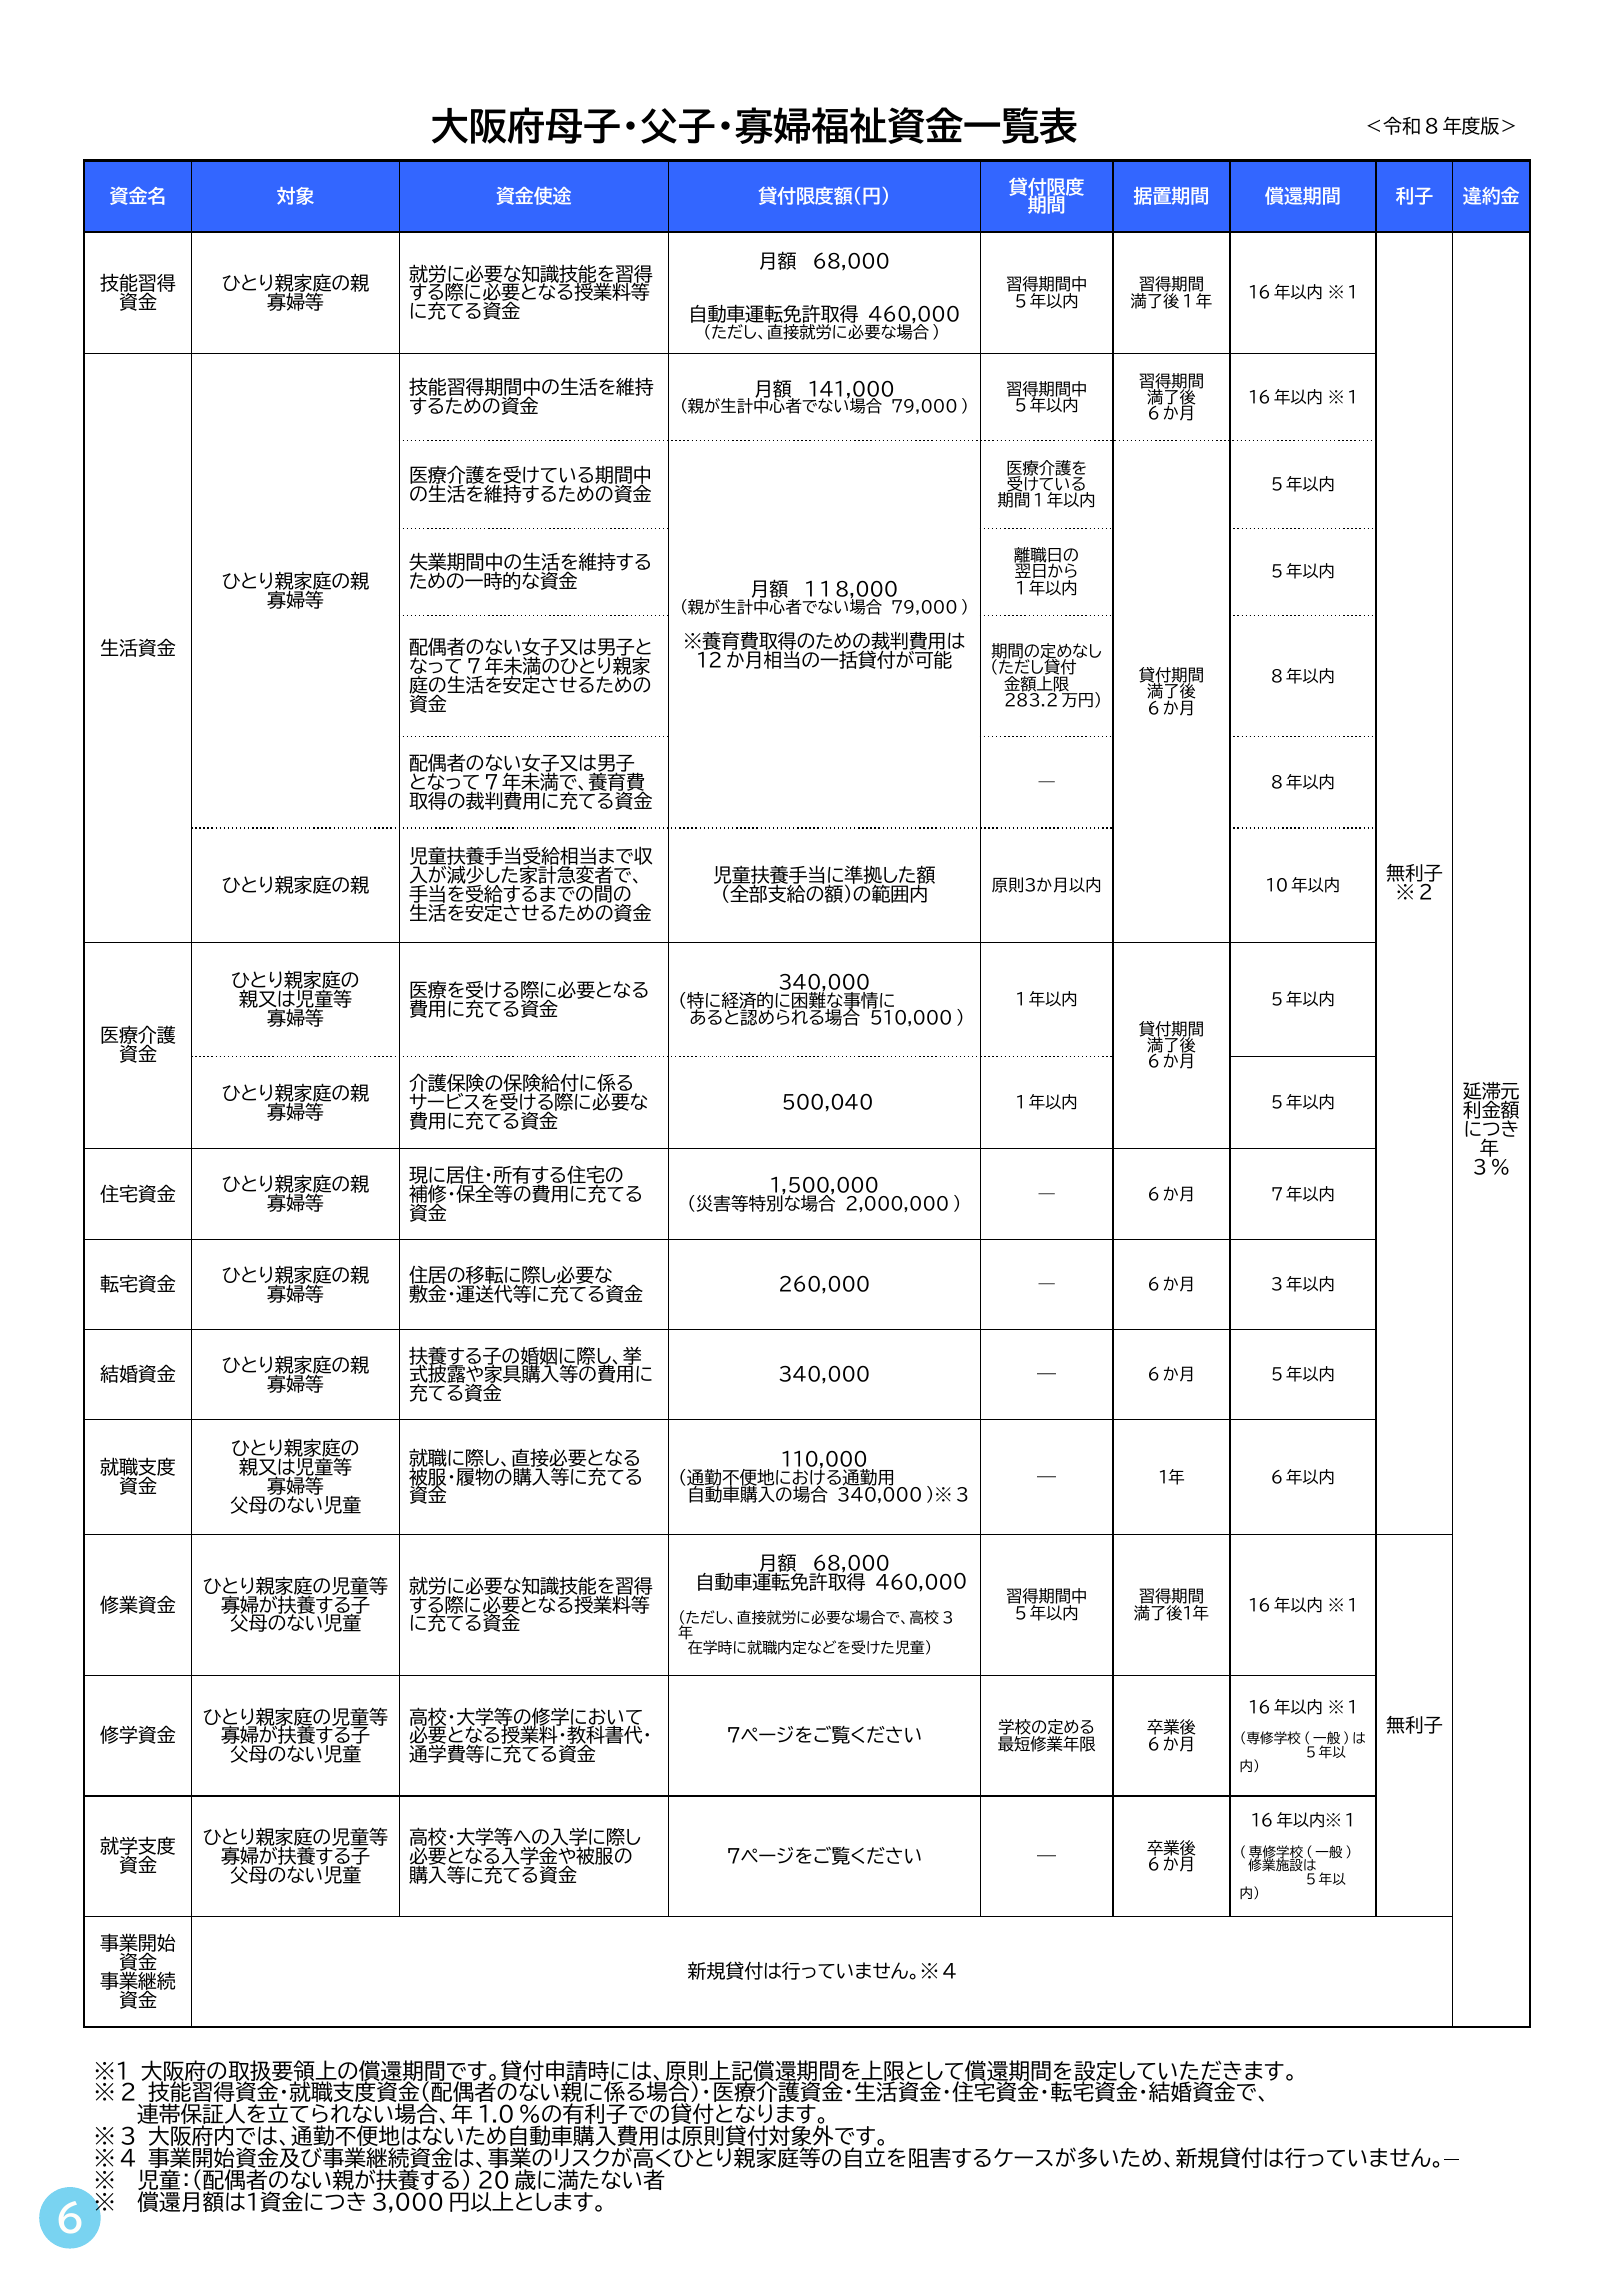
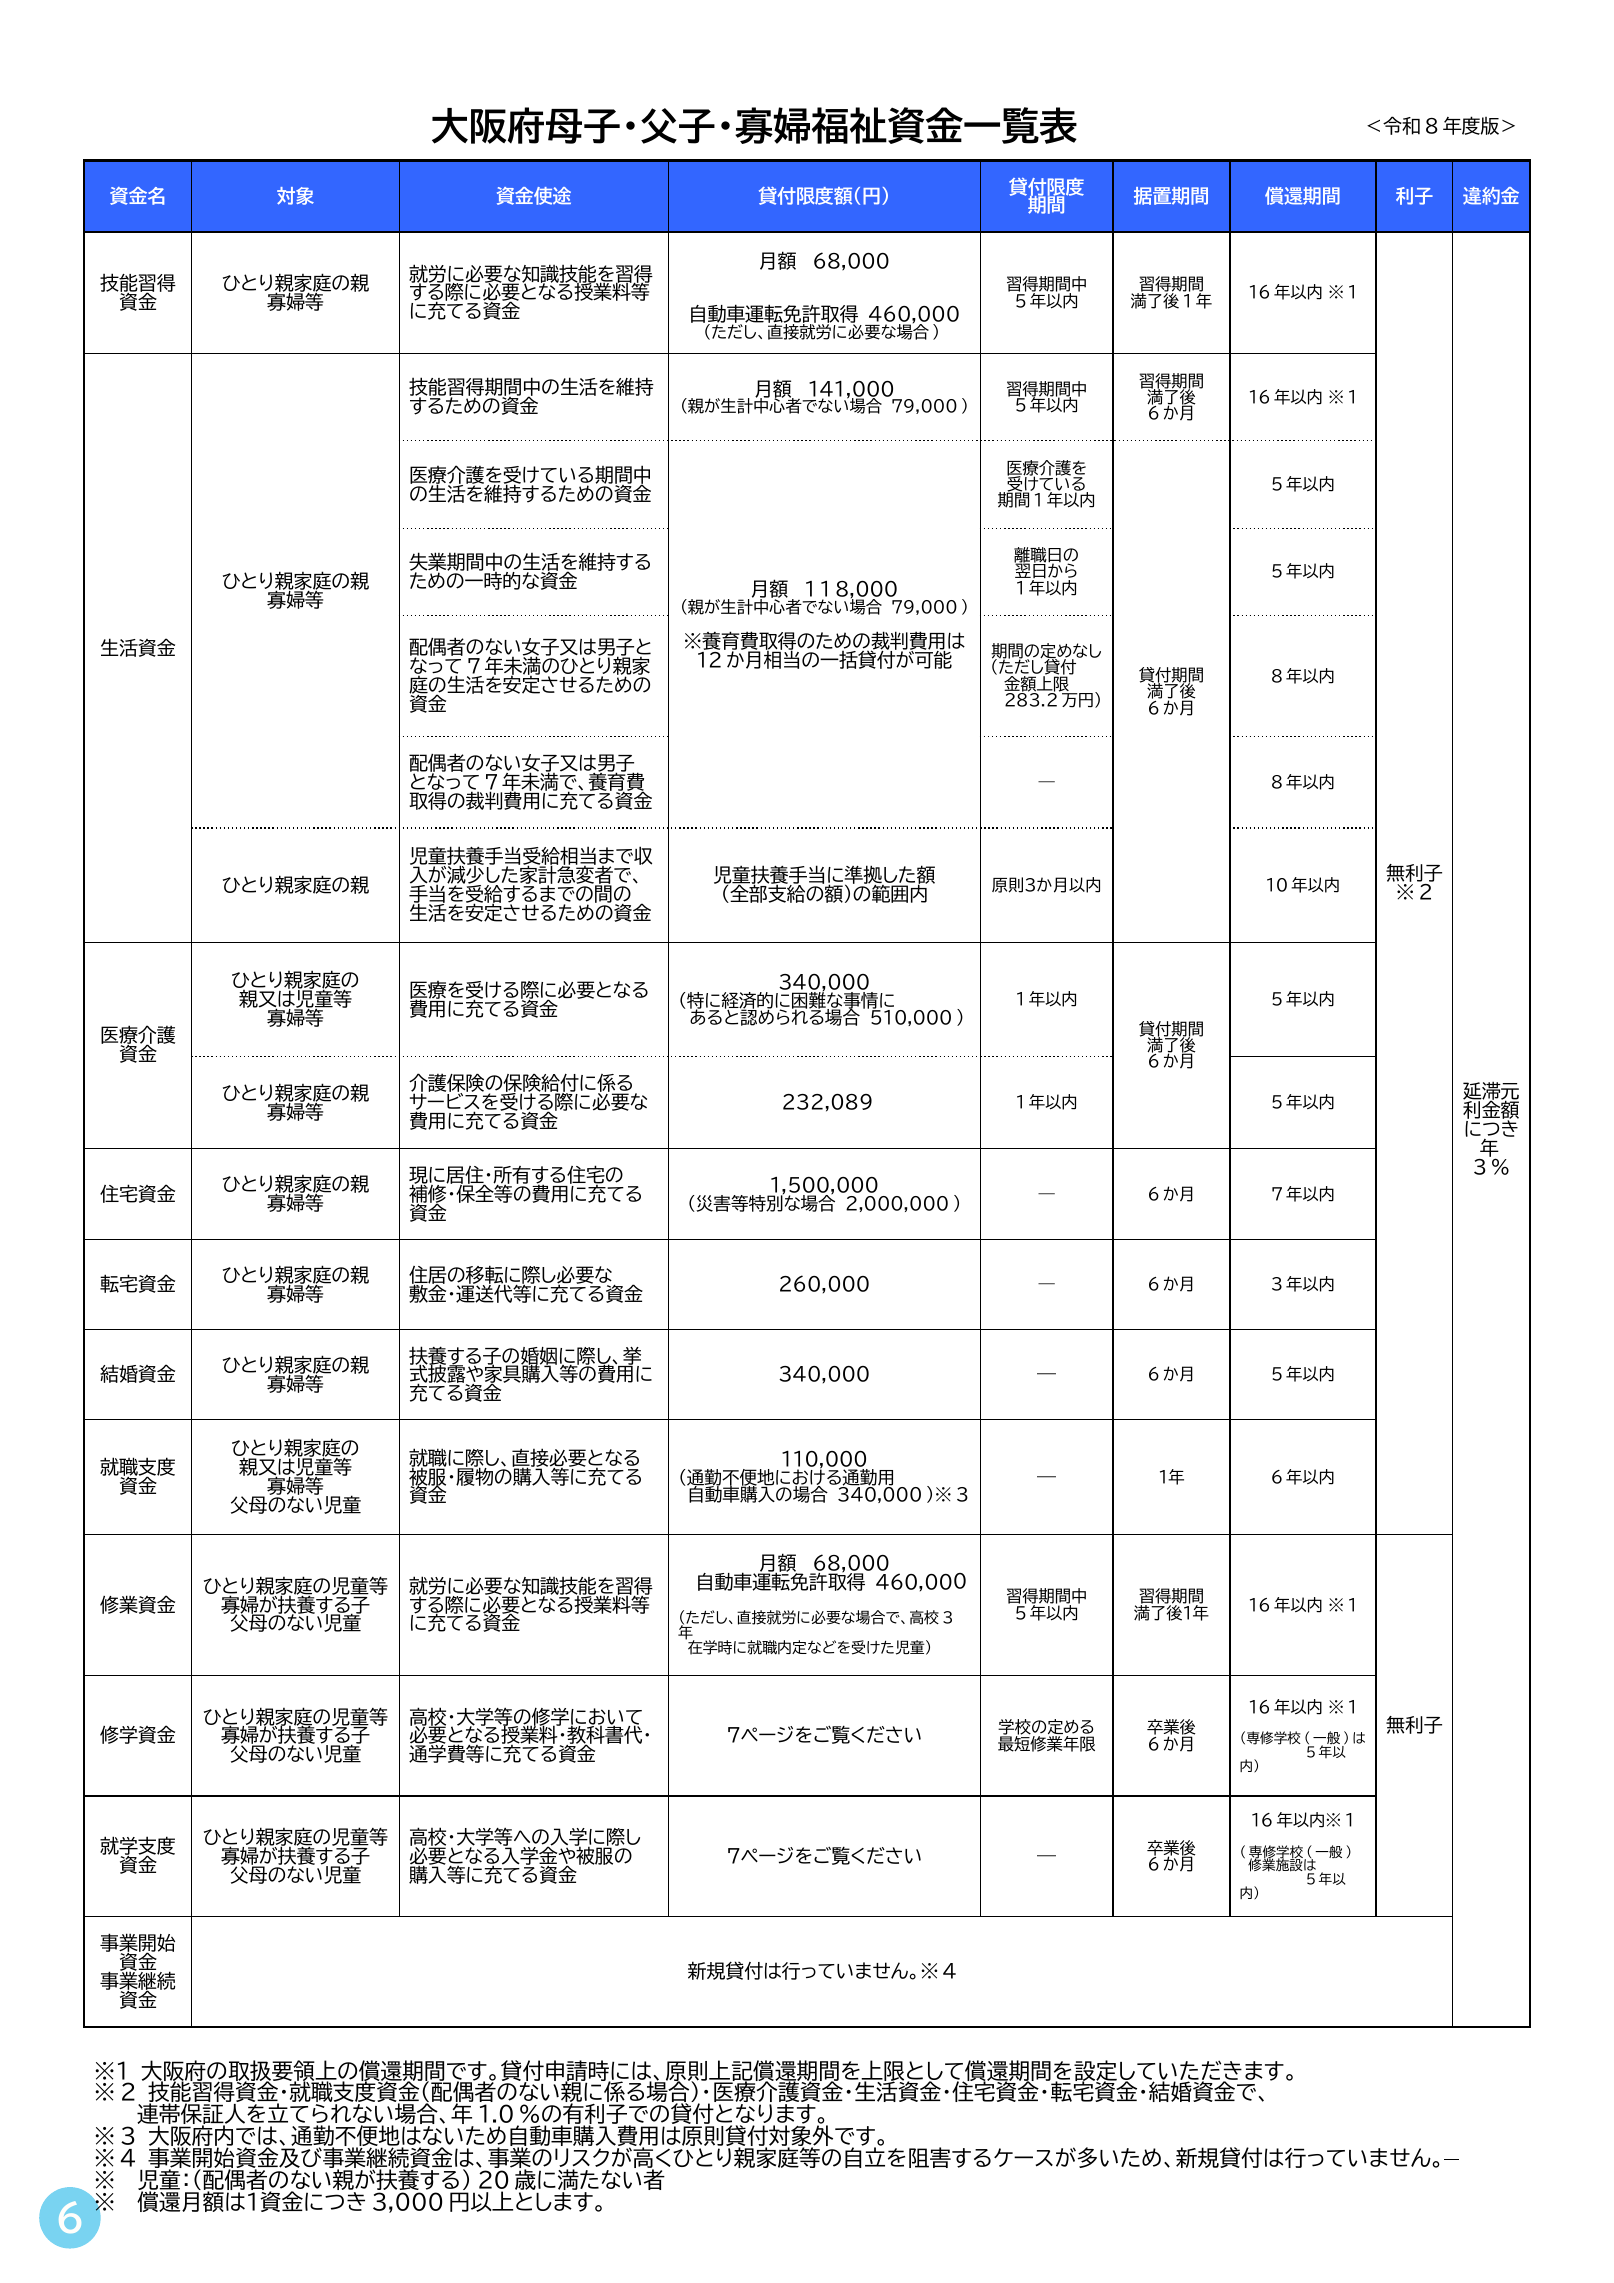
500,040: 500,040 -> 232,089
